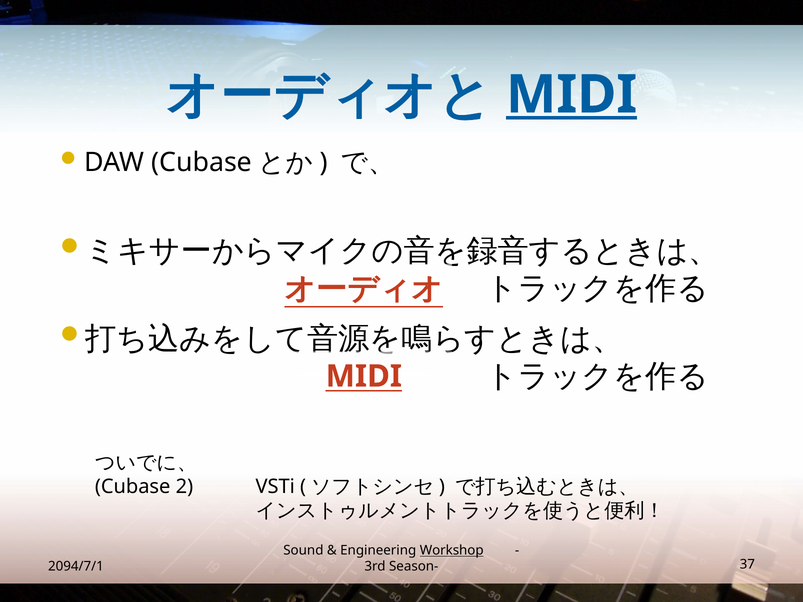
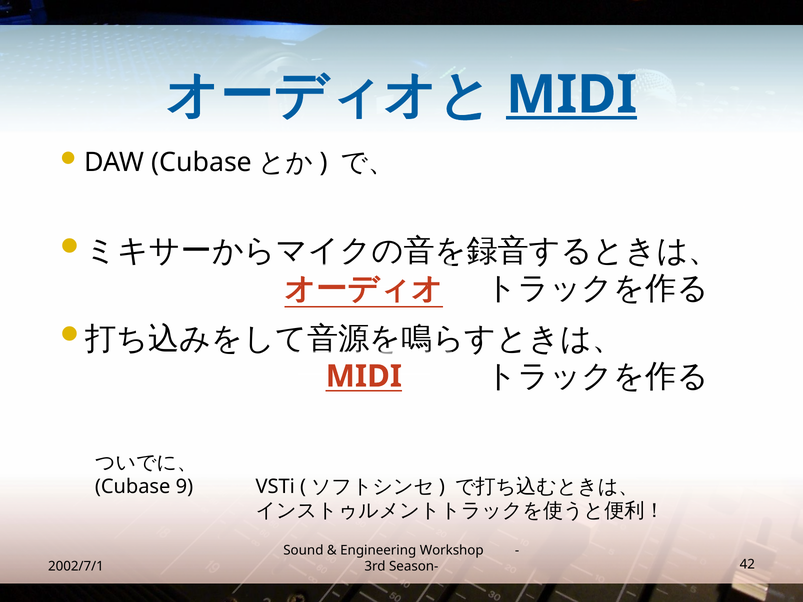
2: 2 -> 9
Workshop underline: present -> none
2094/7/1: 2094/7/1 -> 2002/7/1
37: 37 -> 42
